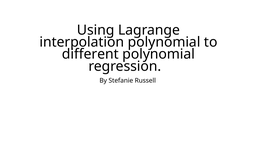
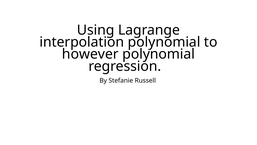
different: different -> however
